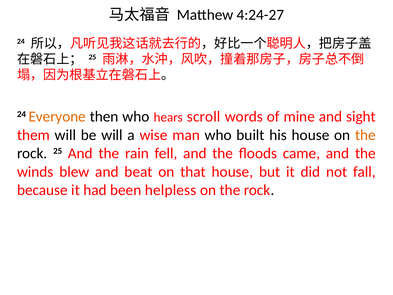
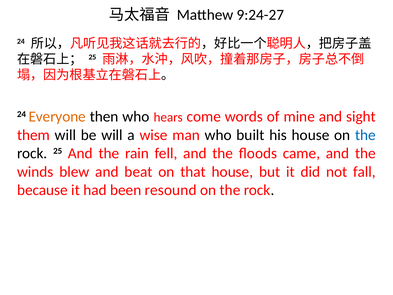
4:24-27: 4:24-27 -> 9:24-27
scroll: scroll -> come
the at (365, 135) colour: orange -> blue
helpless: helpless -> resound
